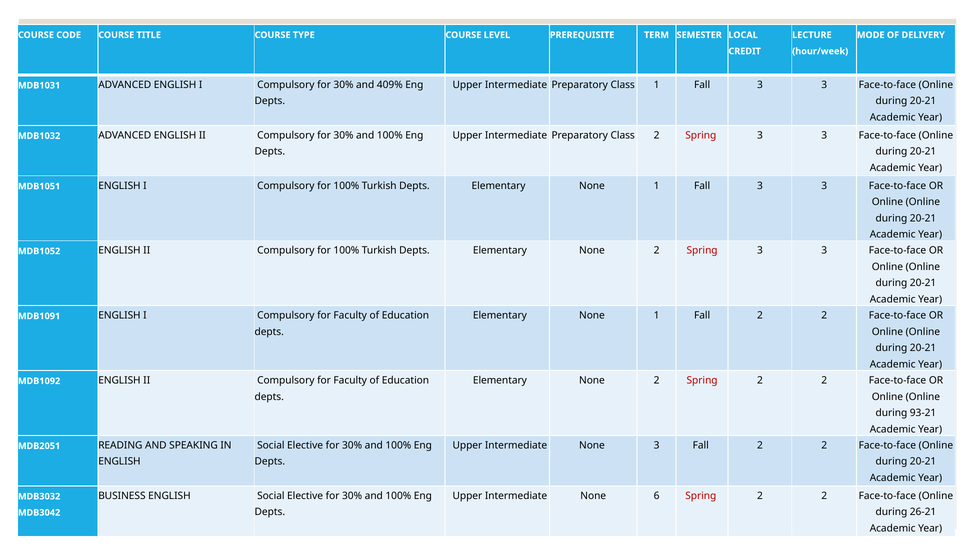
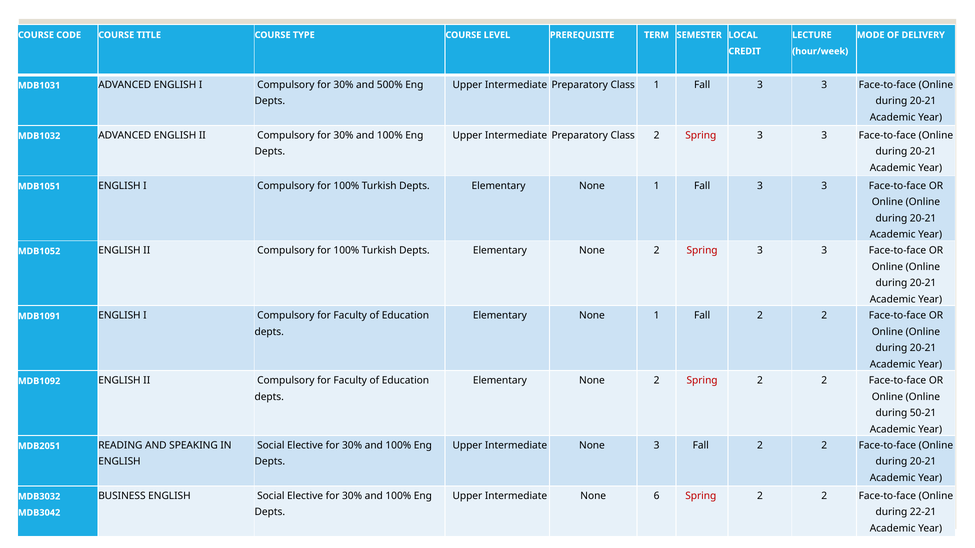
409%: 409% -> 500%
93-21: 93-21 -> 50-21
26-21: 26-21 -> 22-21
